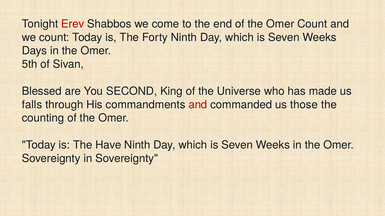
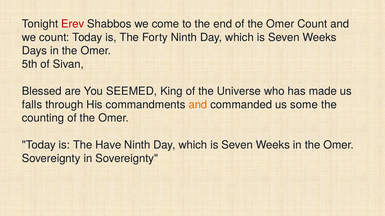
SECOND: SECOND -> SEEMED
and at (198, 105) colour: red -> orange
those: those -> some
